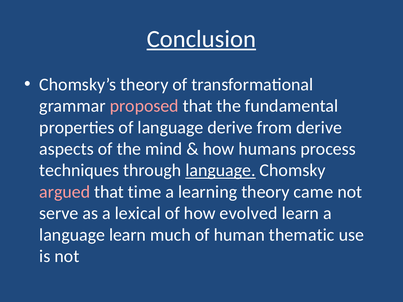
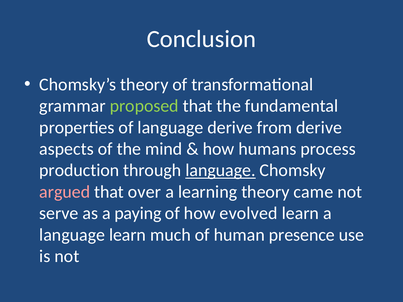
Conclusion underline: present -> none
proposed colour: pink -> light green
techniques: techniques -> production
time: time -> over
lexical: lexical -> paying
thematic: thematic -> presence
